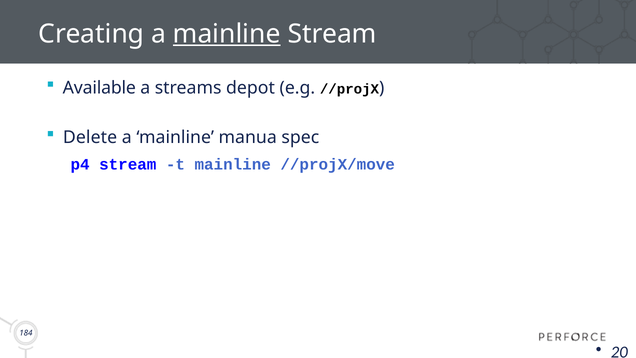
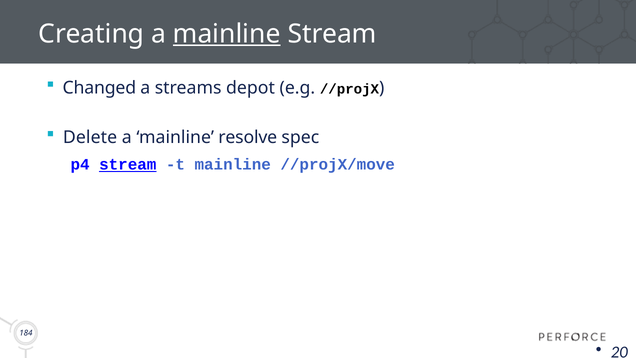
Available: Available -> Changed
manua: manua -> resolve
stream at (128, 164) underline: none -> present
